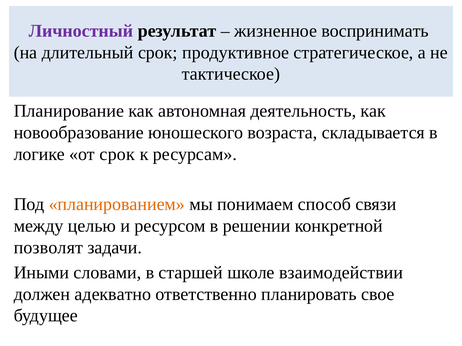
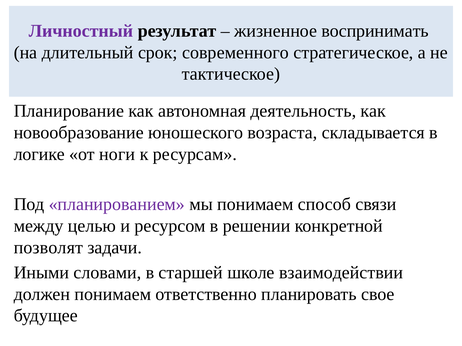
продуктивное: продуктивное -> современного
от срок: срок -> ноги
планированием colour: orange -> purple
должен адекватно: адекватно -> понимаем
